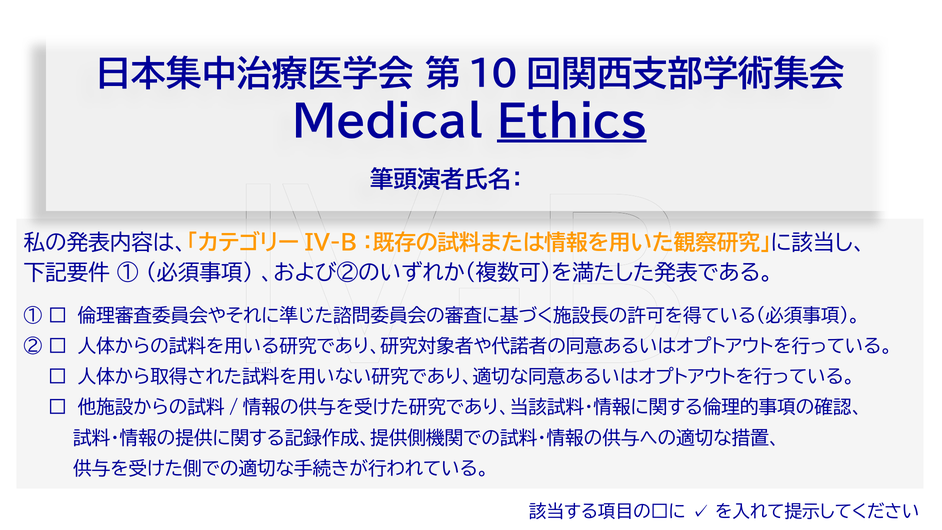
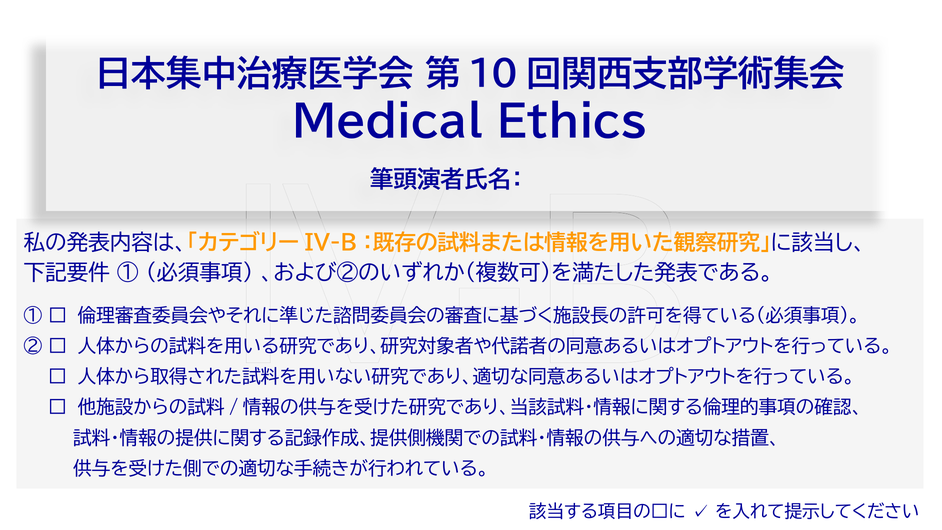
Ethics underline: present -> none
